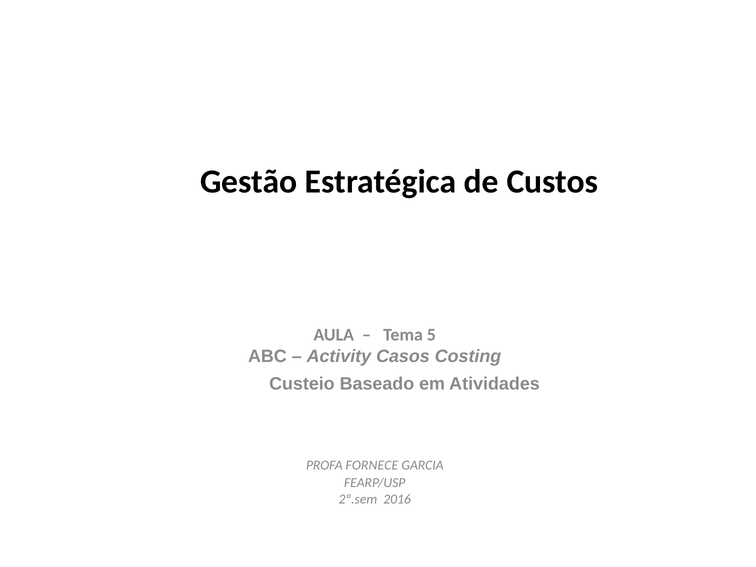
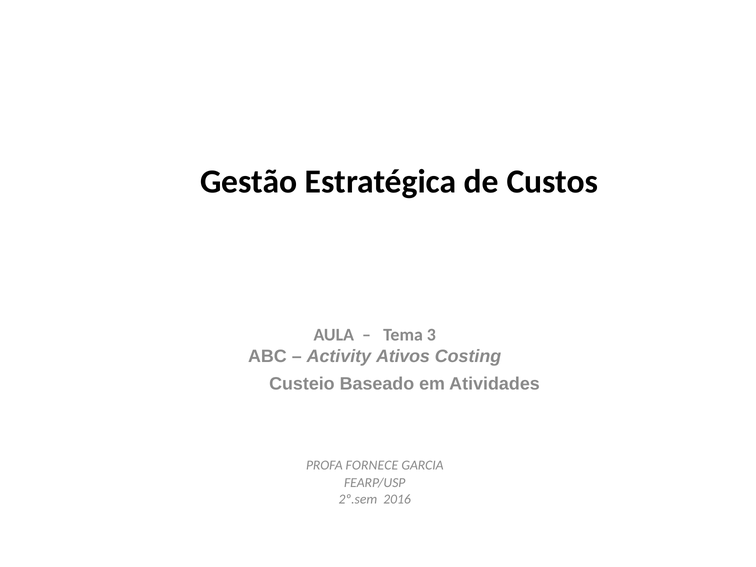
5: 5 -> 3
Casos: Casos -> Ativos
